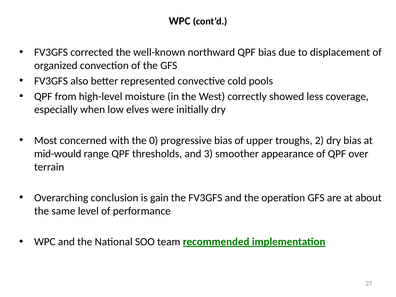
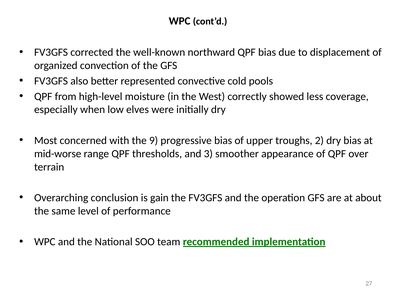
0: 0 -> 9
mid-would: mid-would -> mid-worse
